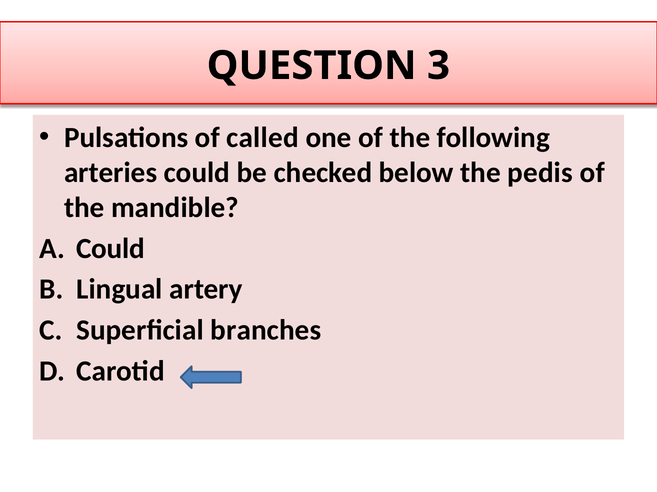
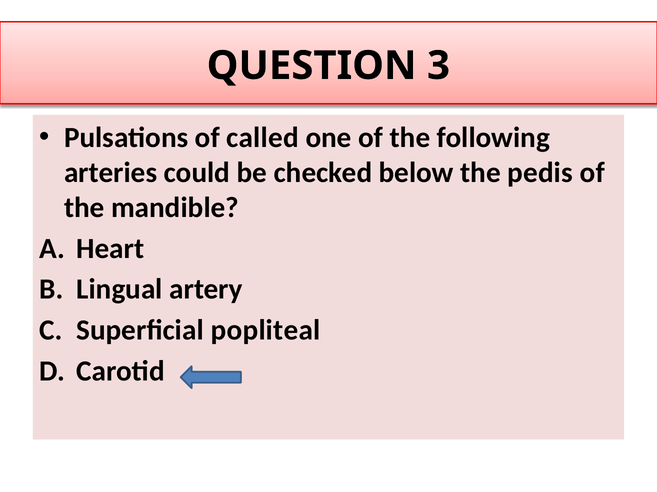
Could at (110, 249): Could -> Heart
branches: branches -> popliteal
